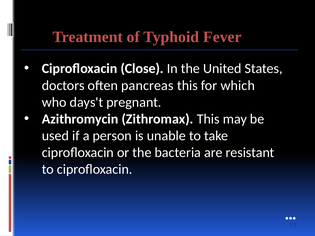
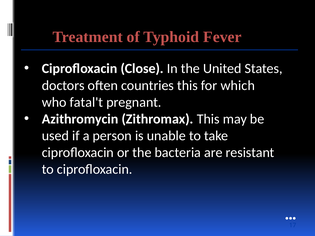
pancreas: pancreas -> countries
days't: days't -> fatal't
